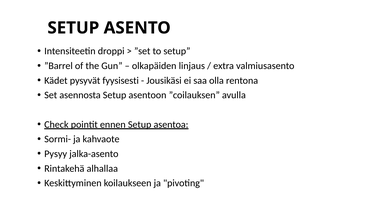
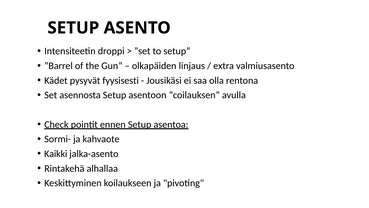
Pysyy: Pysyy -> Kaikki
